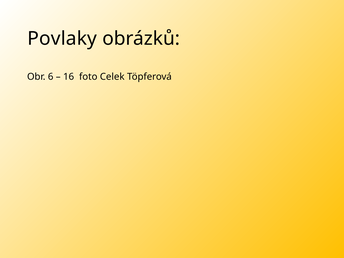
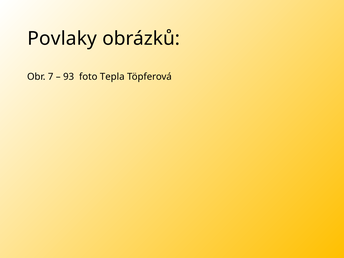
6: 6 -> 7
16: 16 -> 93
Celek: Celek -> Tepla
